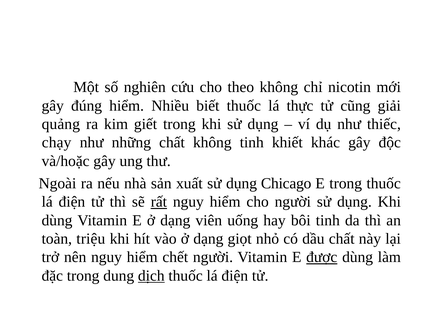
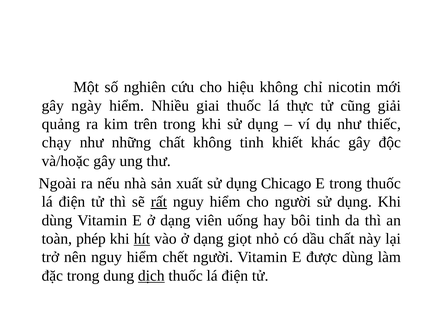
theo: theo -> hiệu
đúng: đúng -> ngày
biết: biết -> giai
giết: giết -> trên
triệu: triệu -> phép
hít underline: none -> present
được underline: present -> none
